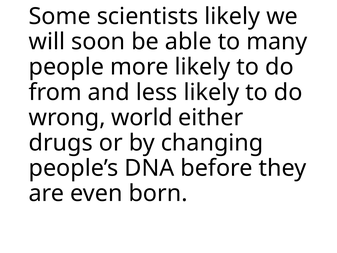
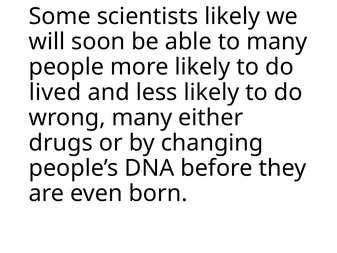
from: from -> lived
wrong world: world -> many
